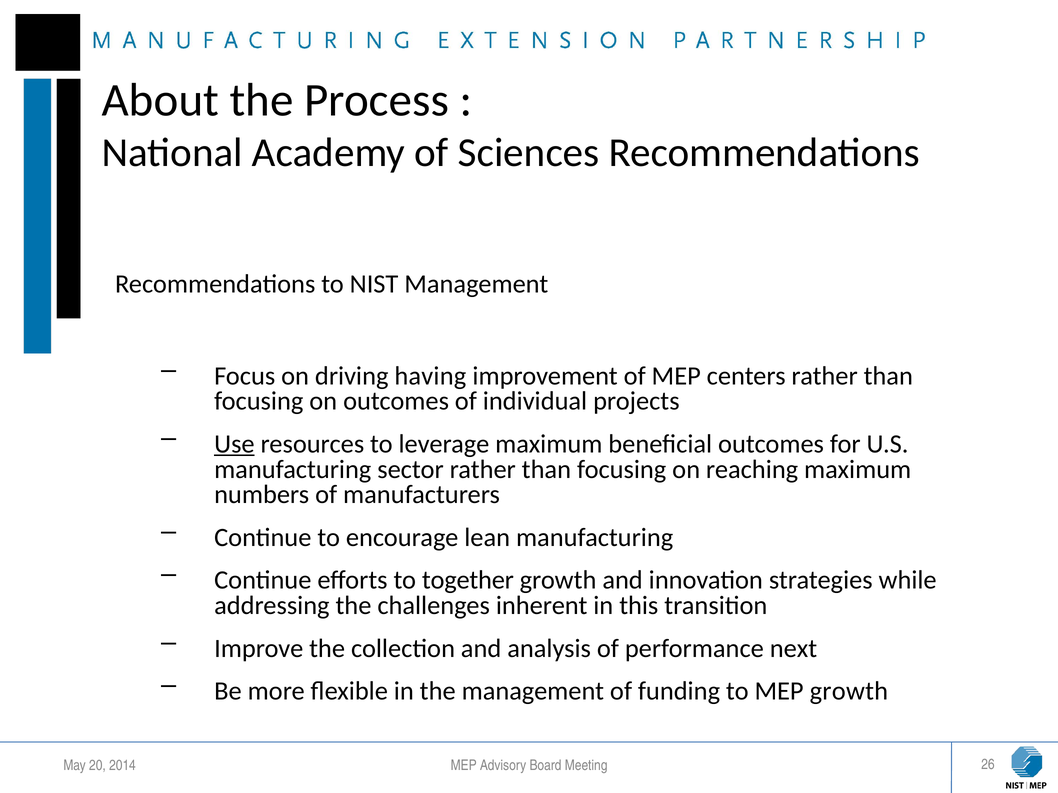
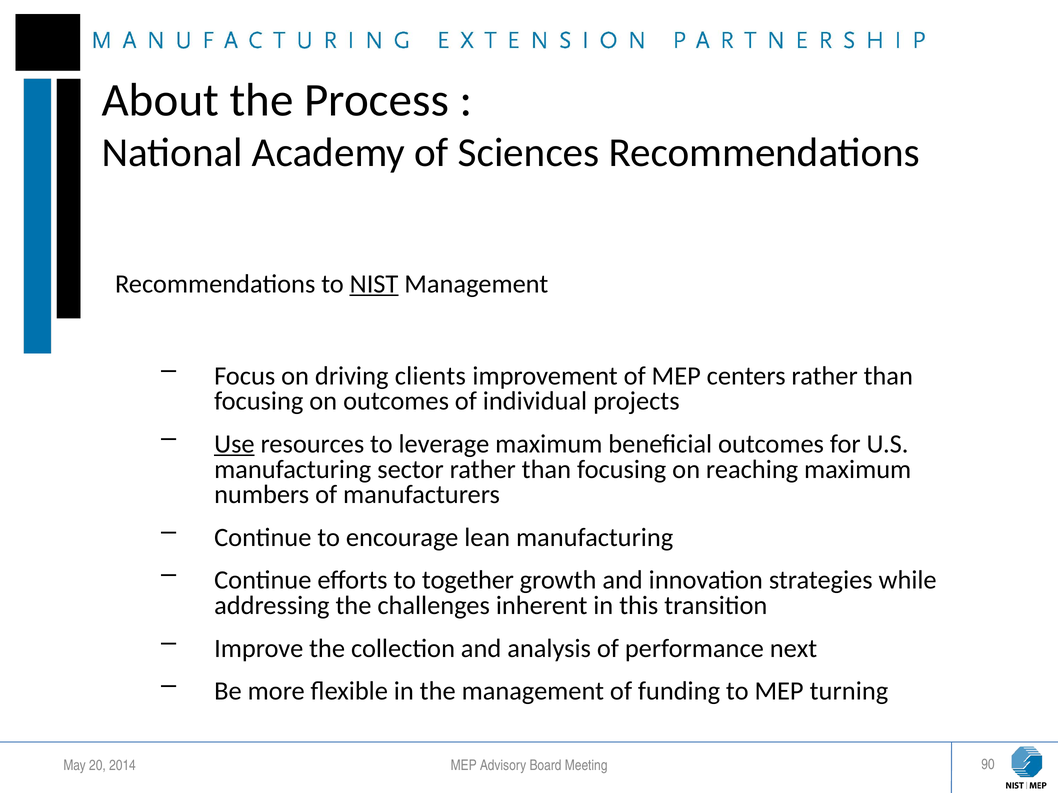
NIST underline: none -> present
having: having -> clients
MEP growth: growth -> turning
26: 26 -> 90
